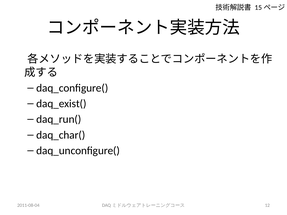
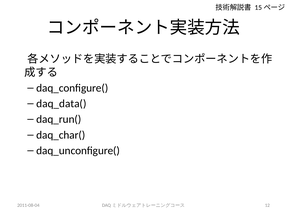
daq_exist(: daq_exist( -> daq_data(
